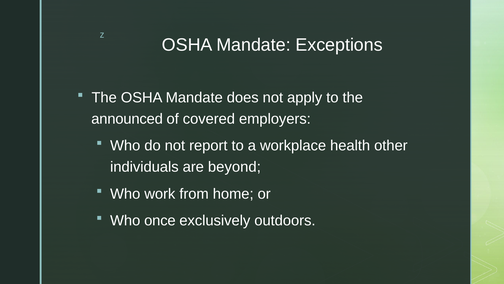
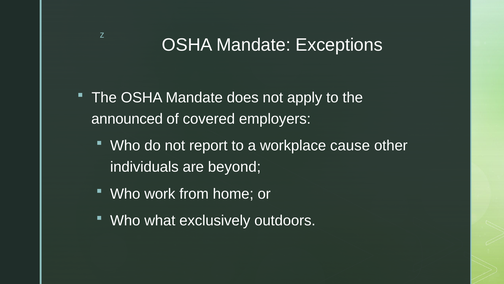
health: health -> cause
once: once -> what
